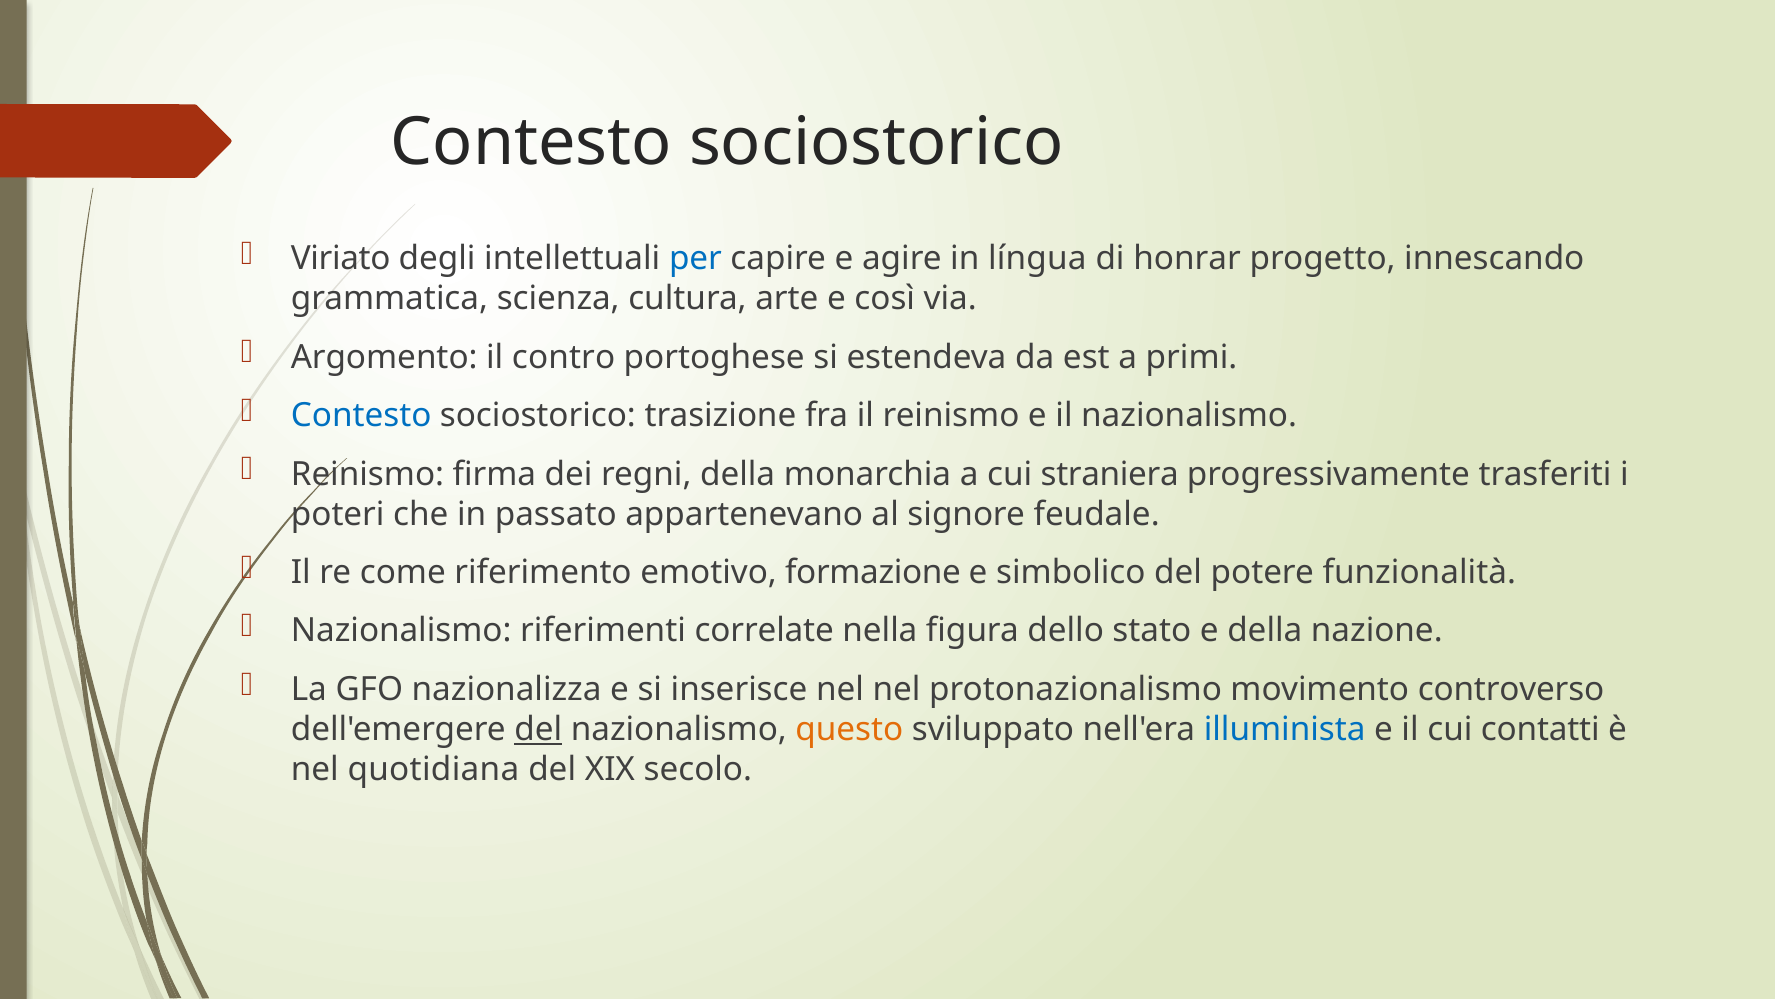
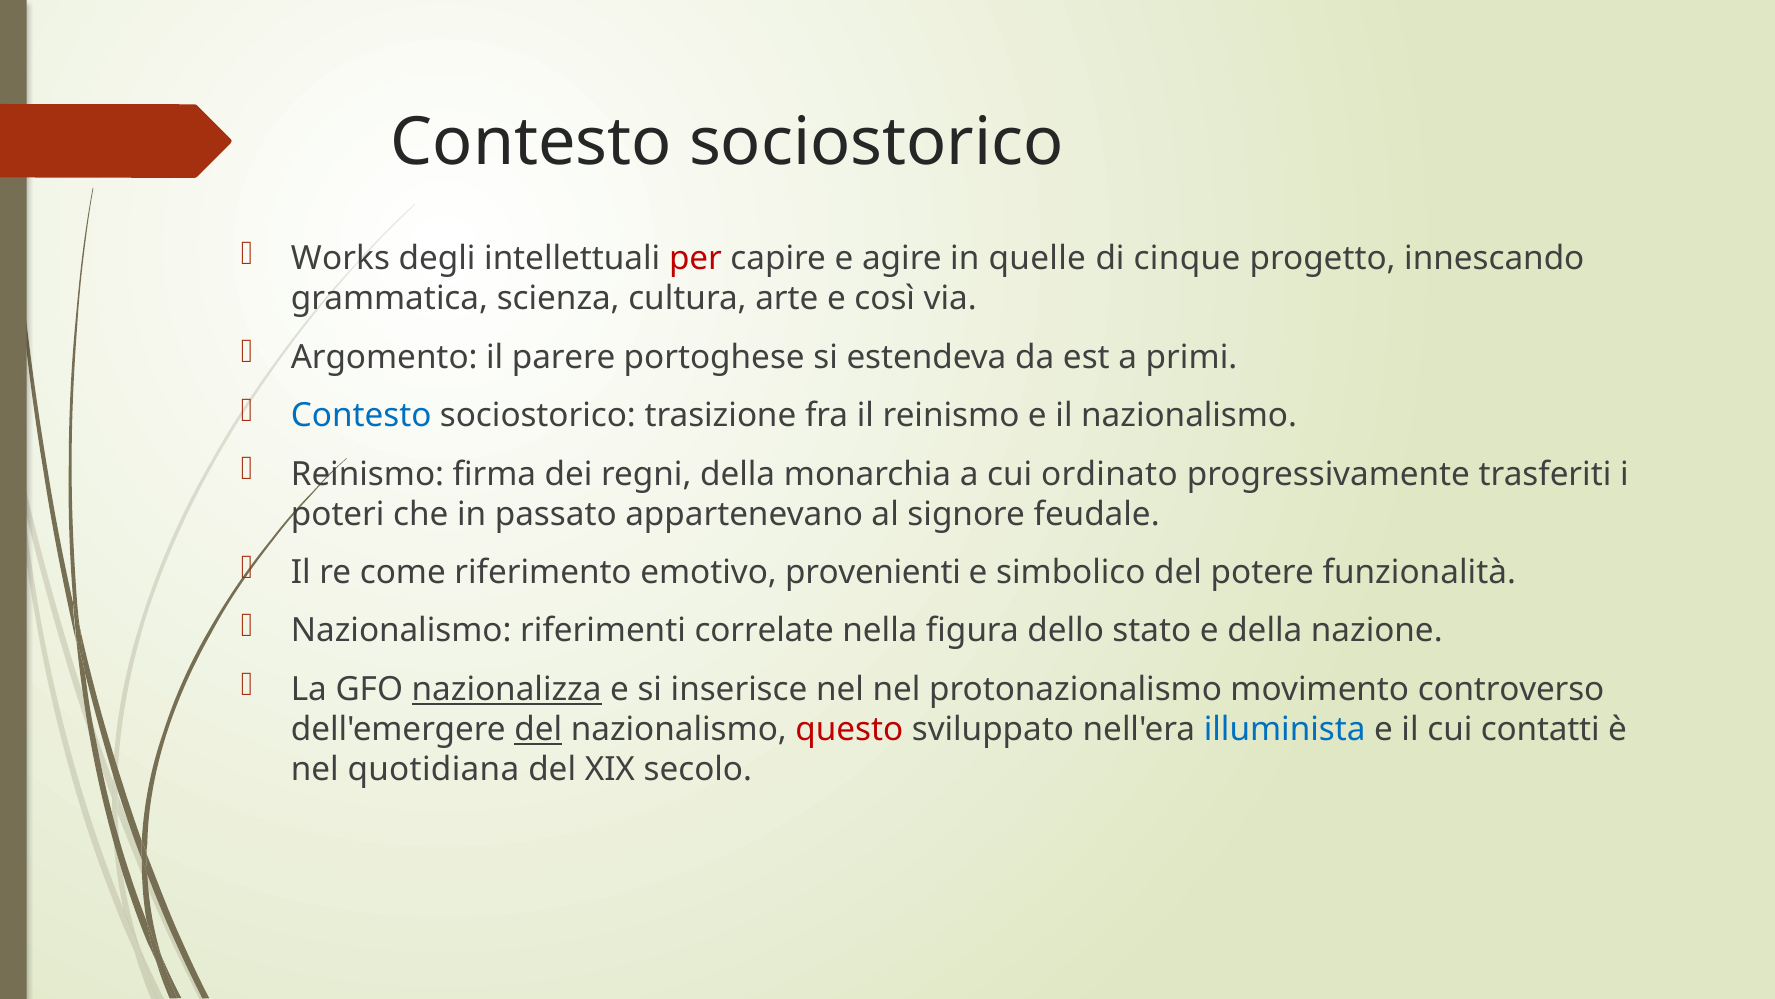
Viriato: Viriato -> Works
per colour: blue -> red
língua: língua -> quelle
honrar: honrar -> cinque
contro: contro -> parere
straniera: straniera -> ordinato
formazione: formazione -> provenienti
nazionalizza underline: none -> present
questo colour: orange -> red
